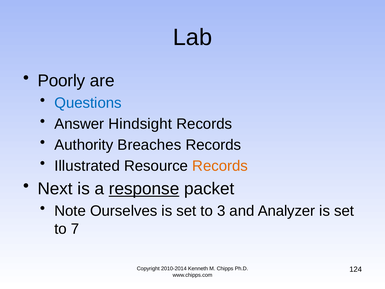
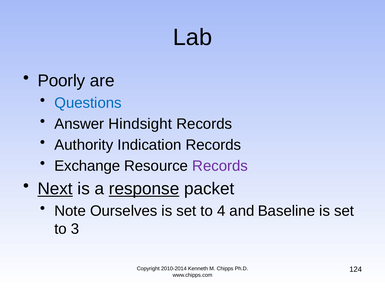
Breaches: Breaches -> Indication
Illustrated: Illustrated -> Exchange
Records at (220, 166) colour: orange -> purple
Next underline: none -> present
3: 3 -> 4
Analyzer: Analyzer -> Baseline
7: 7 -> 3
